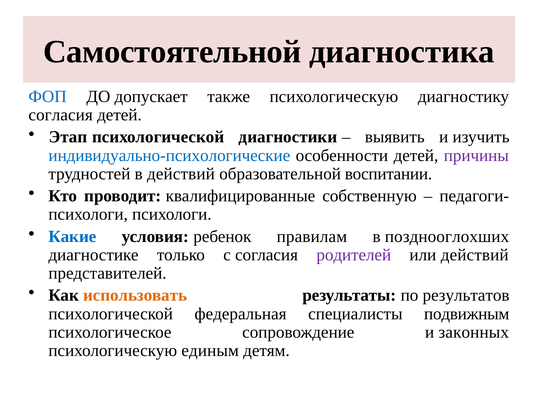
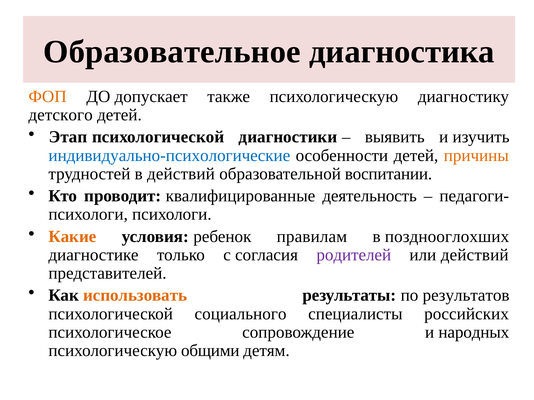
Самостоятельной: Самостоятельной -> Образовательное
ФОП colour: blue -> orange
согласия at (61, 115): согласия -> детского
причины colour: purple -> orange
собственную: собственную -> деятельность
Какие colour: blue -> orange
федеральная: федеральная -> социального
подвижным: подвижным -> российских
законных: законных -> народных
единым: единым -> общими
